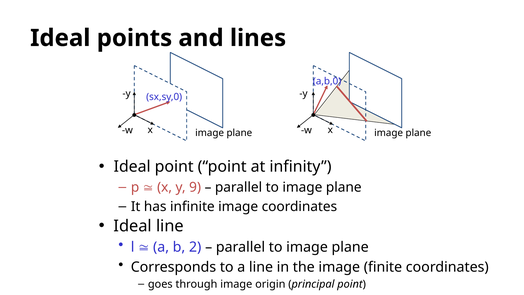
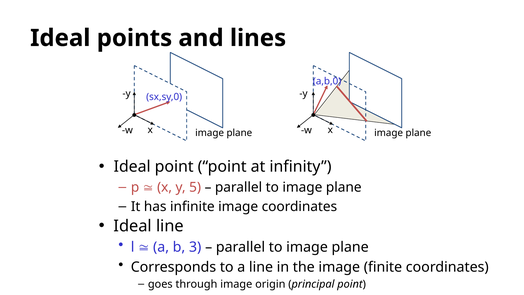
9: 9 -> 5
2: 2 -> 3
